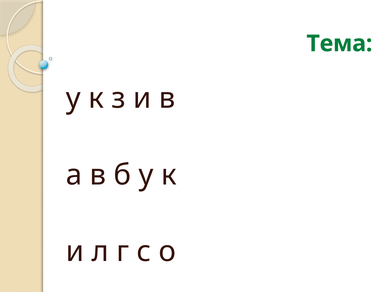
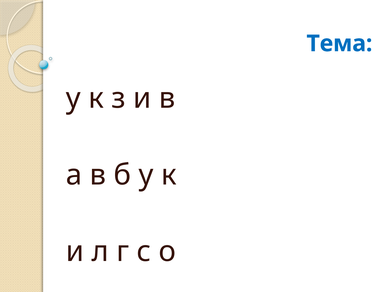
Тема colour: green -> blue
